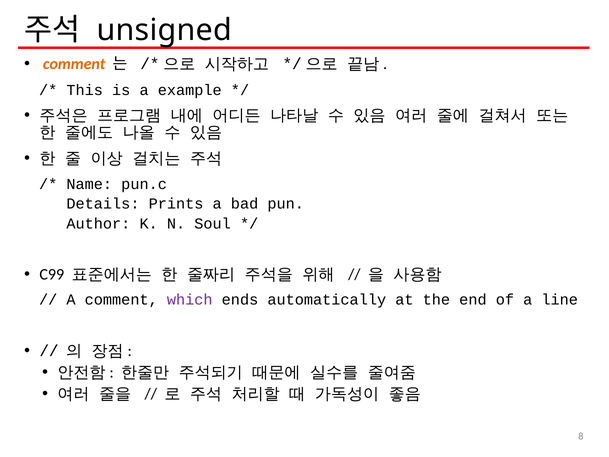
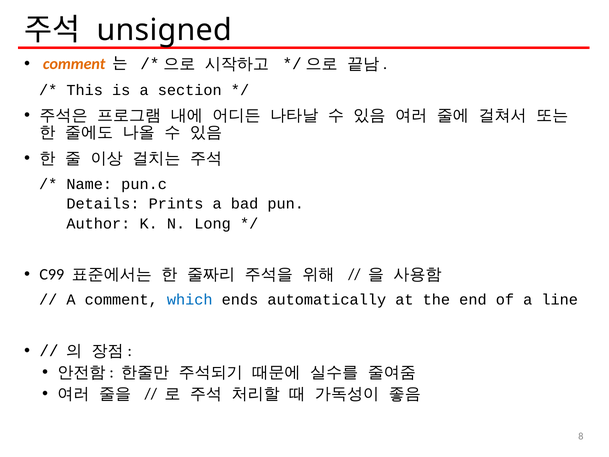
example: example -> section
Soul: Soul -> Long
which colour: purple -> blue
